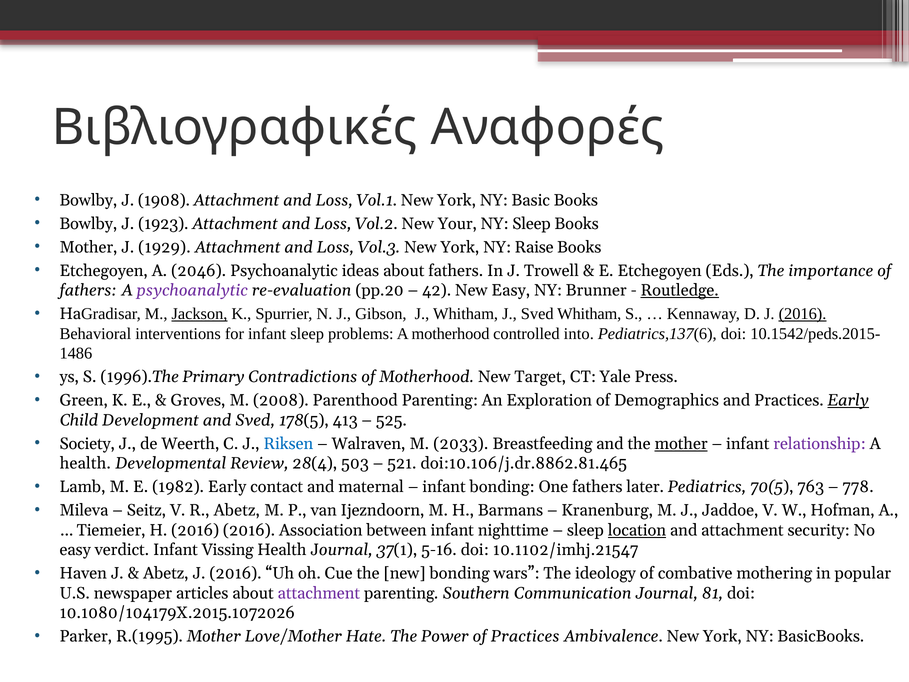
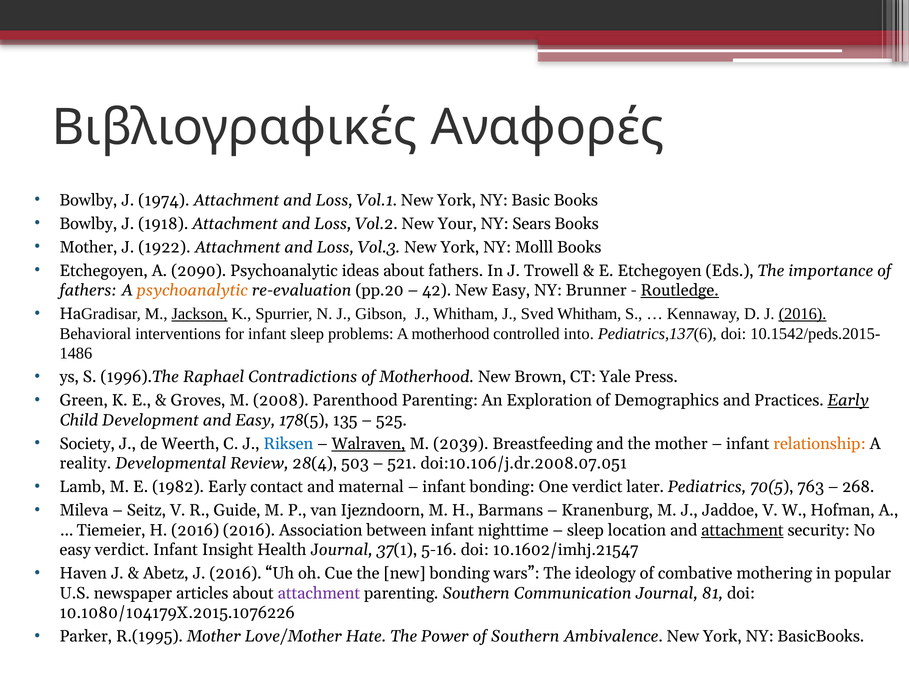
1908: 1908 -> 1974
1923: 1923 -> 1918
NY Sleep: Sleep -> Sears
1929: 1929 -> 1922
Raise: Raise -> Molll
2046: 2046 -> 2090
psychoanalytic at (192, 290) colour: purple -> orange
Primary: Primary -> Raphael
Target: Target -> Brown
and Sved: Sved -> Easy
413: 413 -> 135
Walraven underline: none -> present
2033: 2033 -> 2039
mother at (681, 444) underline: present -> none
relationship colour: purple -> orange
health at (85, 463): health -> reality
doi:10.106/j.dr.8862.81.465: doi:10.106/j.dr.8862.81.465 -> doi:10.106/j.dr.2008.07.051
One fathers: fathers -> verdict
778: 778 -> 268
R Abetz: Abetz -> Guide
location underline: present -> none
attachment at (742, 530) underline: none -> present
Vissing: Vissing -> Insight
10.1102/imhj.21547: 10.1102/imhj.21547 -> 10.1602/imhj.21547
10.1080/104179X.2015.1072026: 10.1080/104179X.2015.1072026 -> 10.1080/104179X.2015.1076226
of Practices: Practices -> Southern
